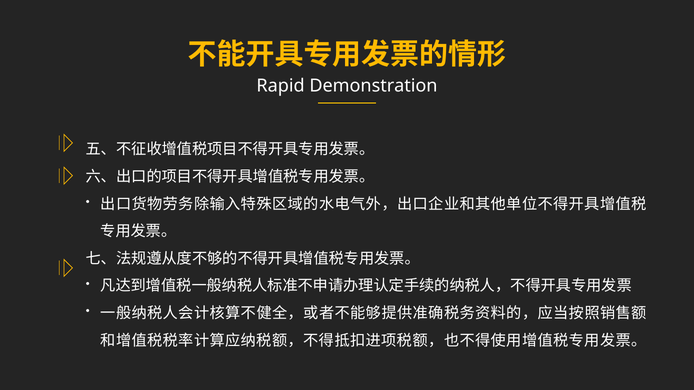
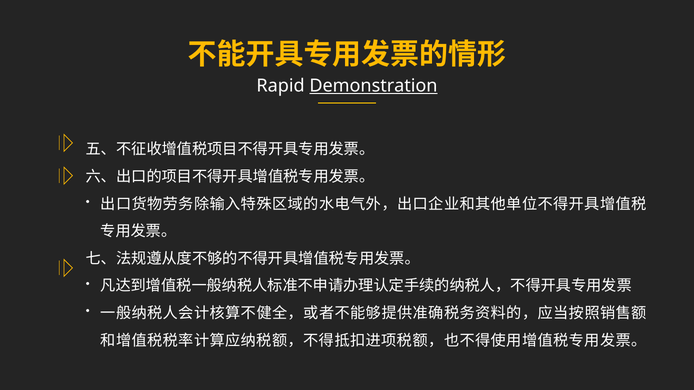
Demonstration underline: none -> present
